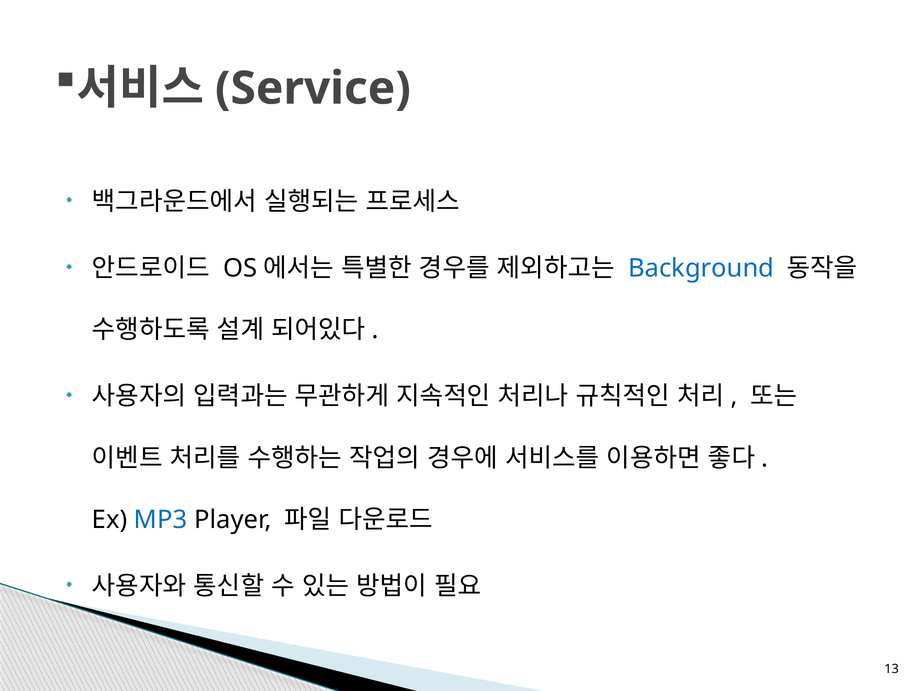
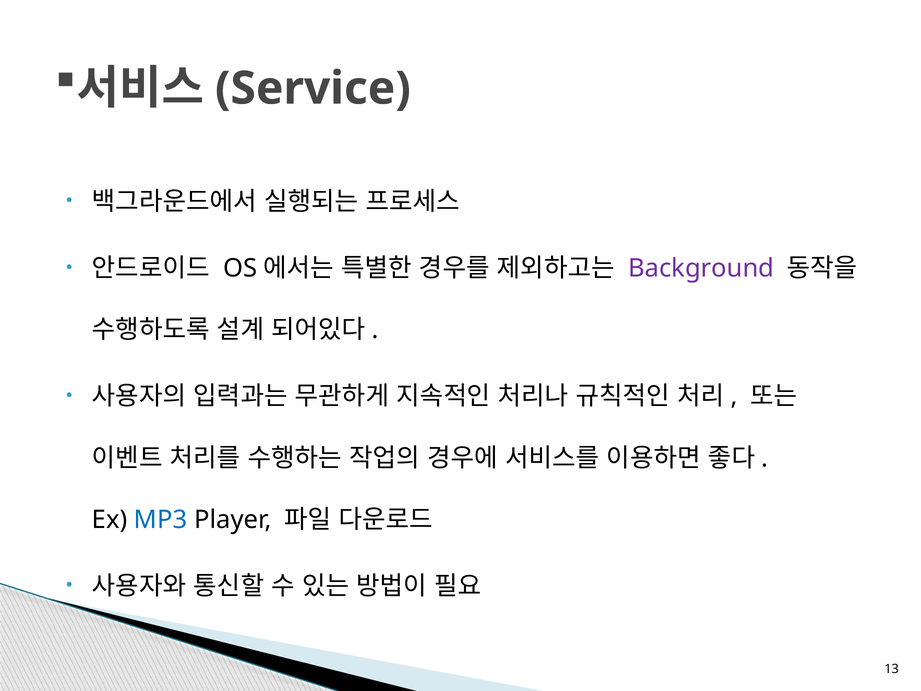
Background colour: blue -> purple
